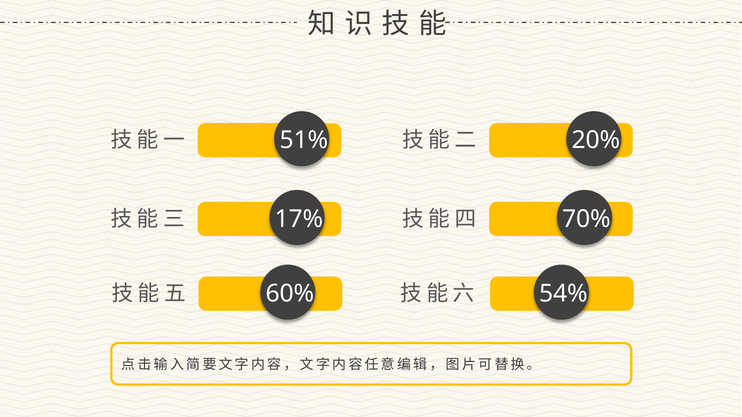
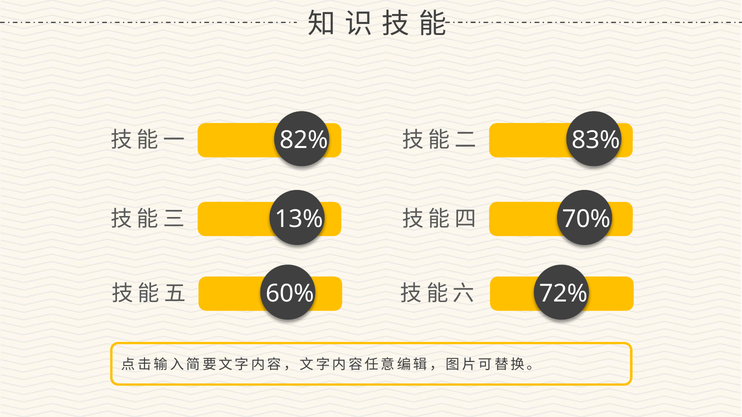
20%: 20% -> 83%
51%: 51% -> 82%
17%: 17% -> 13%
54%: 54% -> 72%
